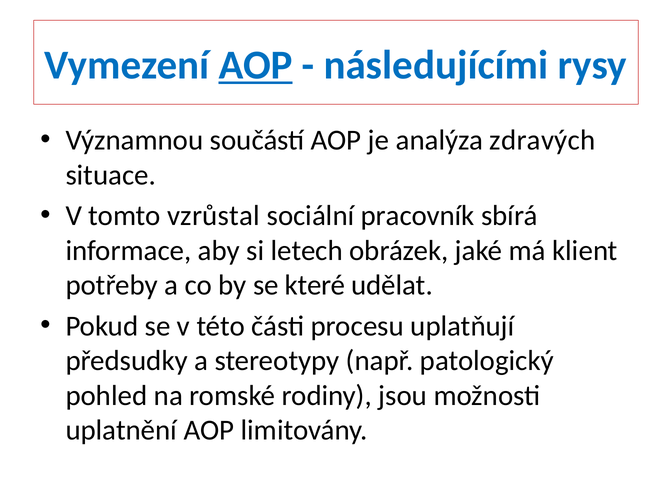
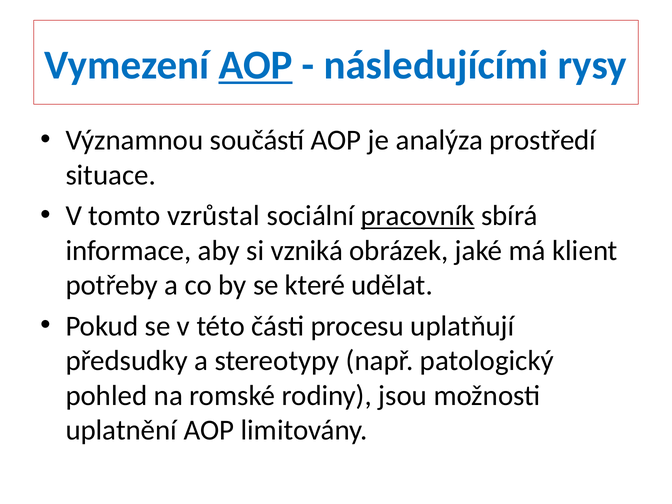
zdravých: zdravých -> prostředí
pracovník underline: none -> present
letech: letech -> vzniká
